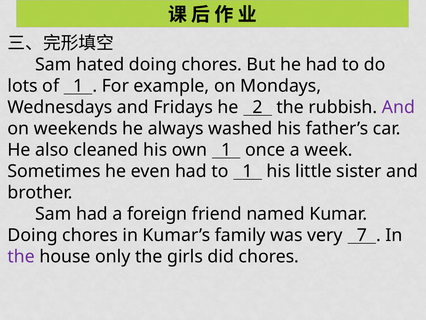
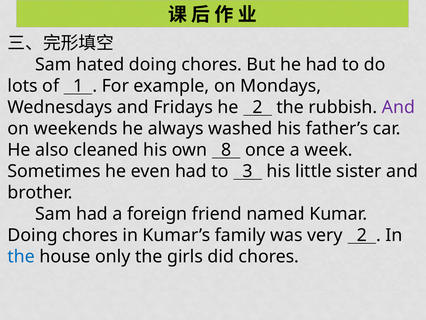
own 1: 1 -> 8
to 1: 1 -> 3
very 7: 7 -> 2
the at (21, 256) colour: purple -> blue
